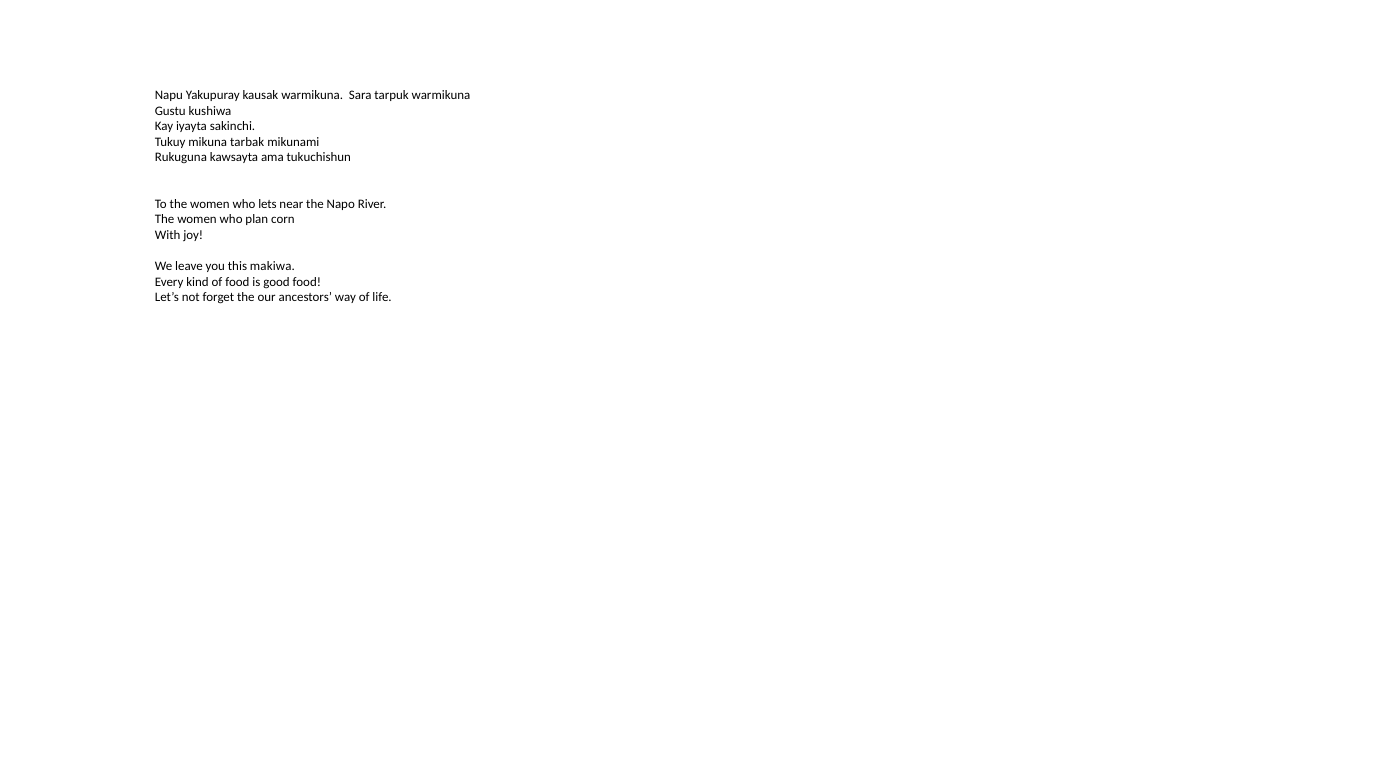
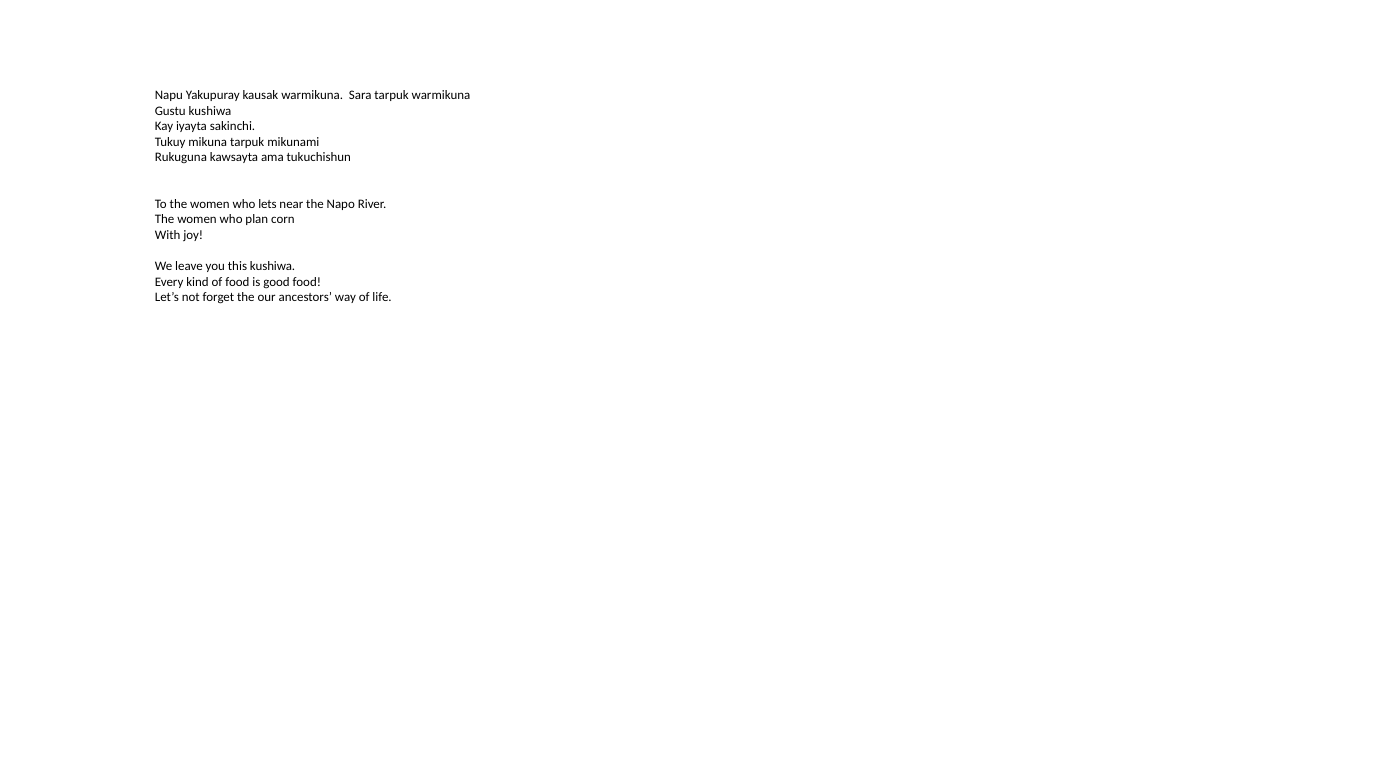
mikuna tarbak: tarbak -> tarpuk
this makiwa: makiwa -> kushiwa
